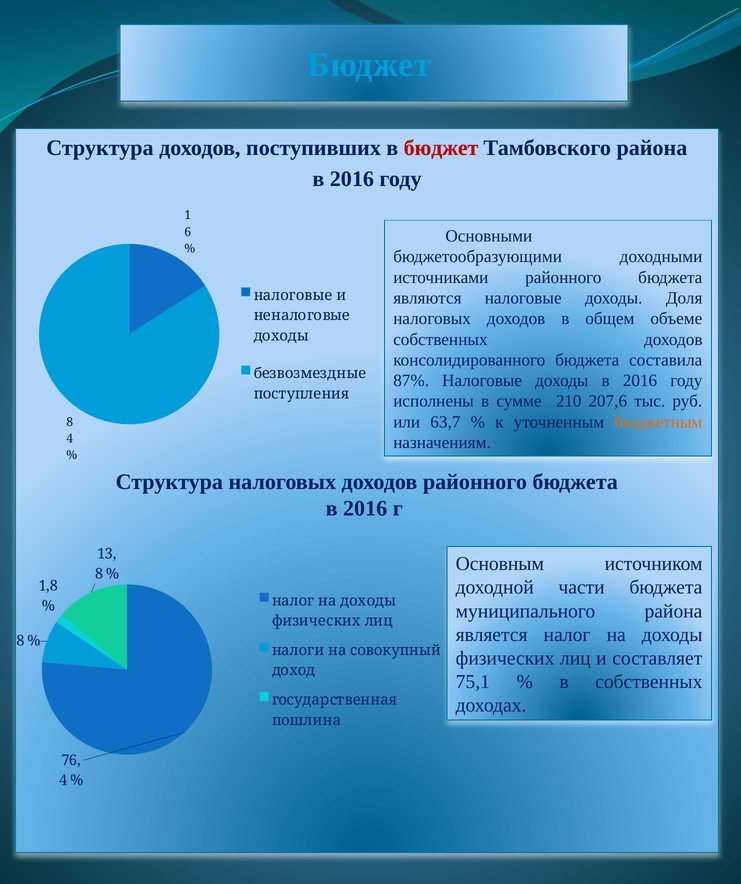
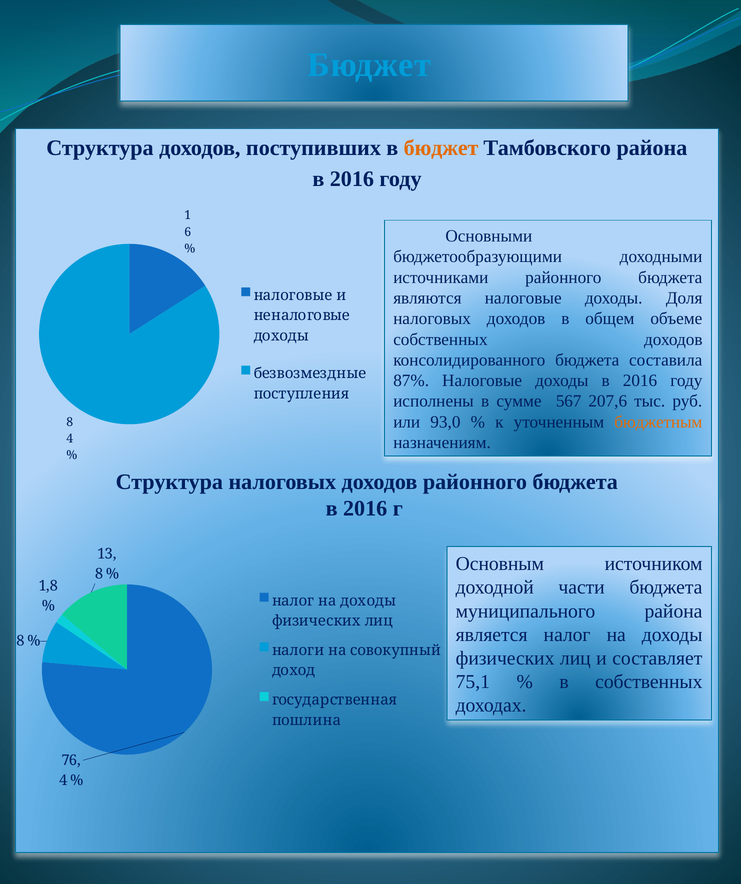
бюджет at (441, 148) colour: red -> orange
210: 210 -> 567
63,7: 63,7 -> 93,0
